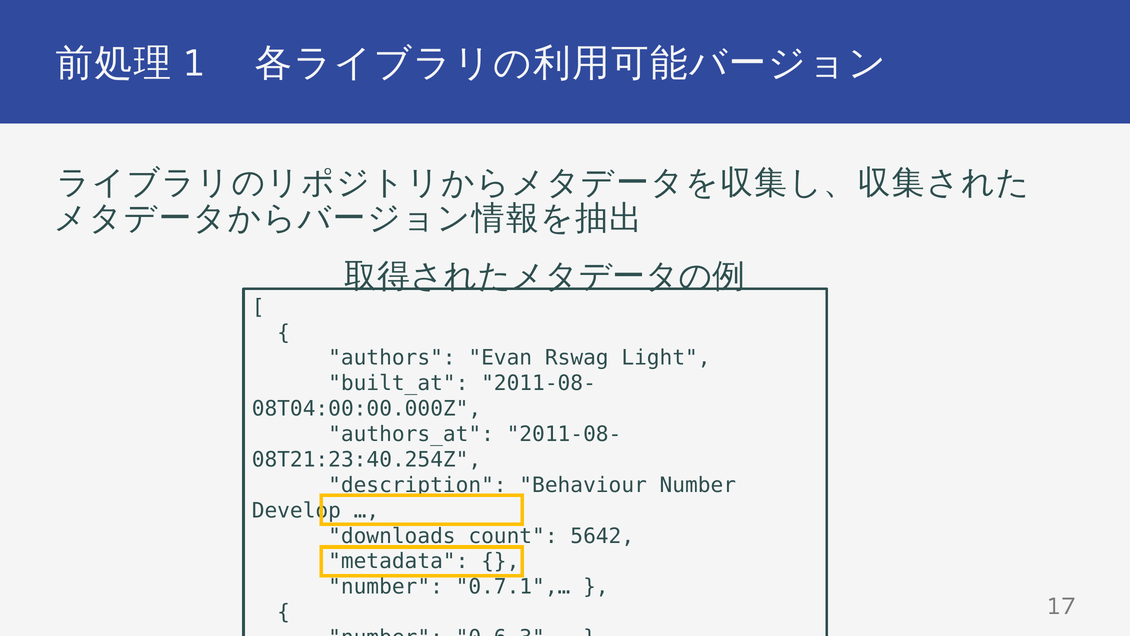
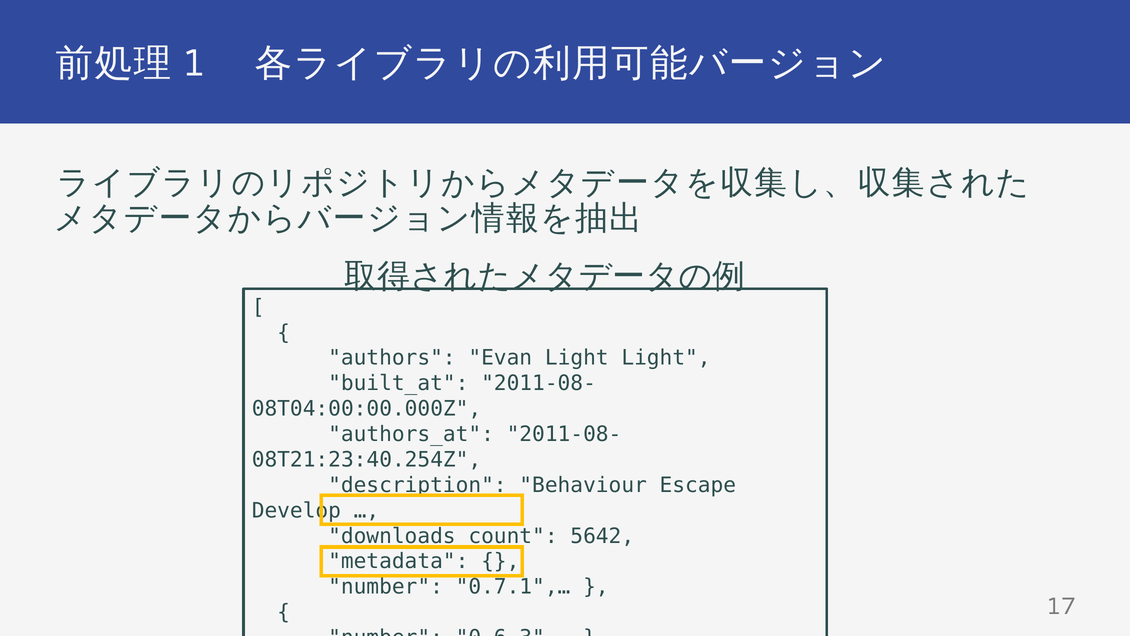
Evan Rswag: Rswag -> Light
Behaviour Number: Number -> Escape
